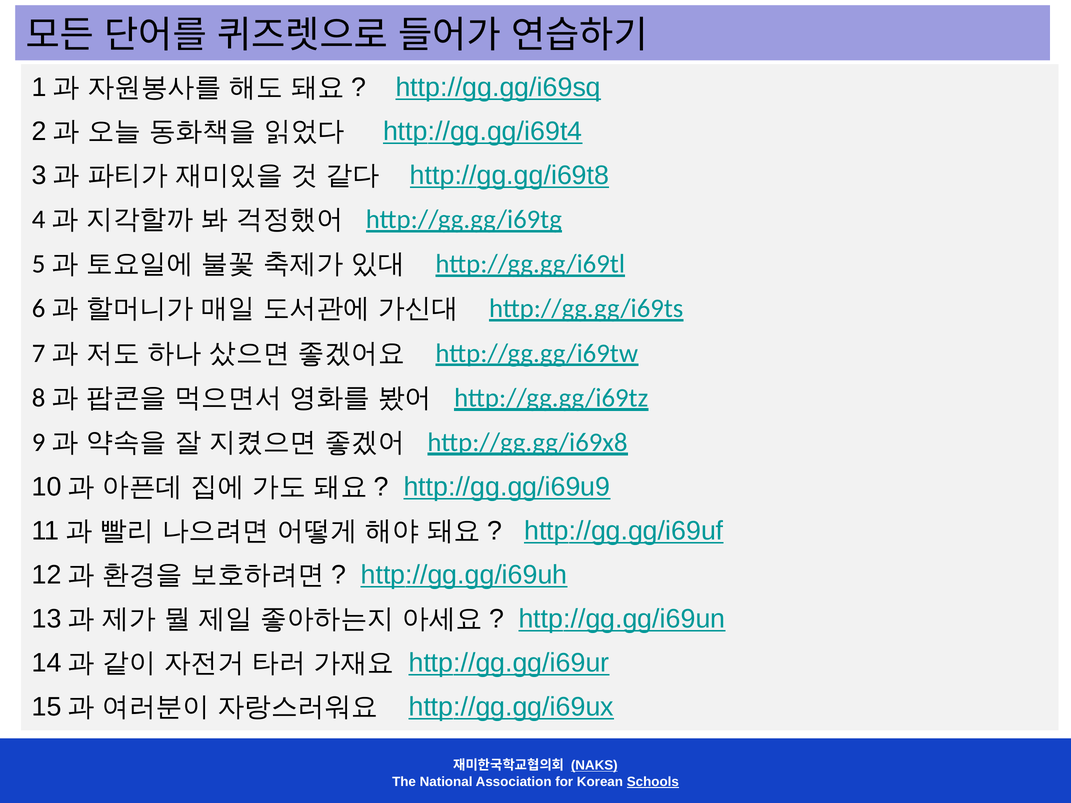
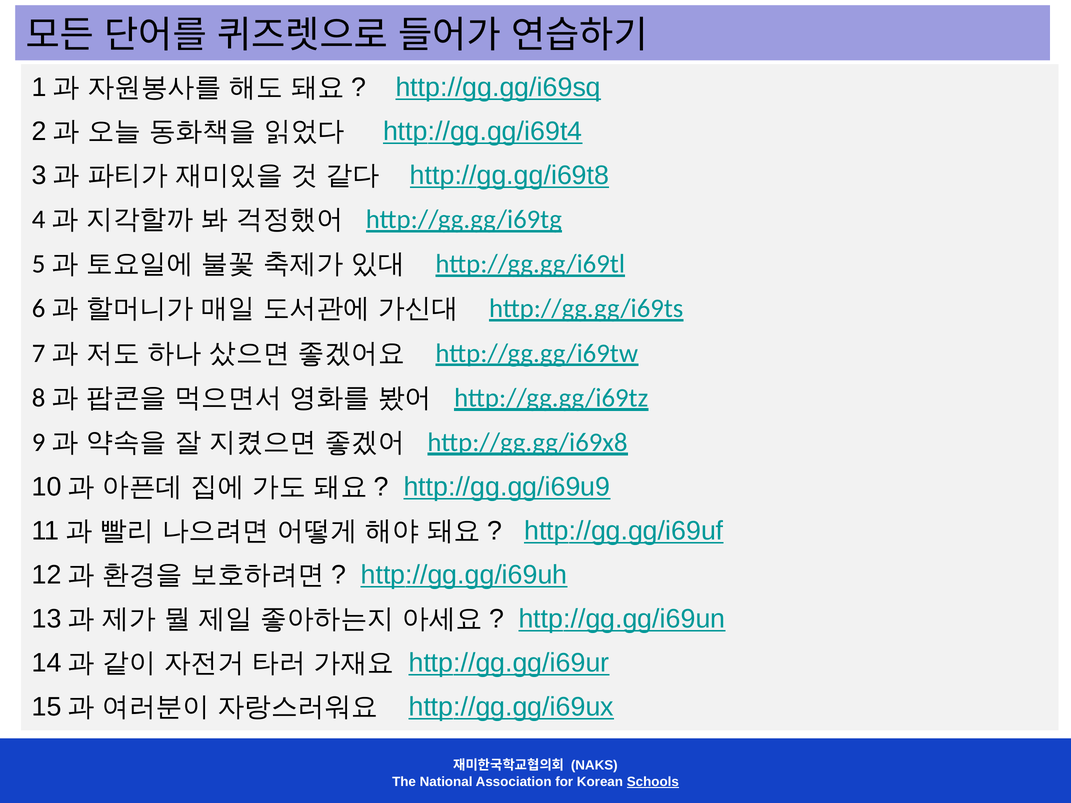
NAKS underline: present -> none
